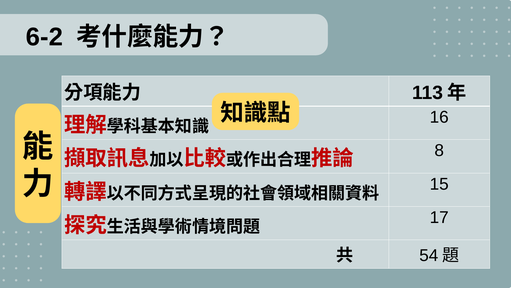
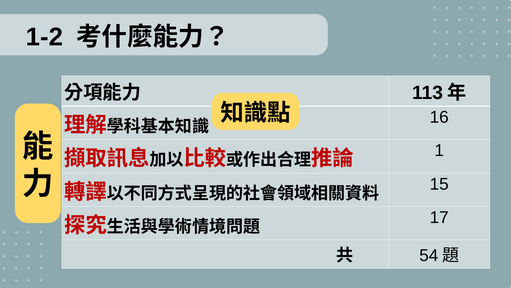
6-2: 6-2 -> 1-2
8: 8 -> 1
